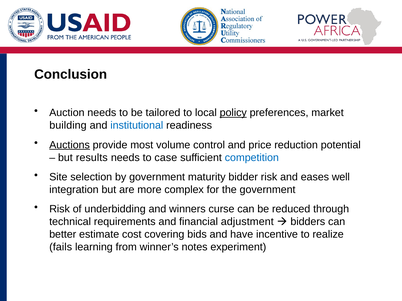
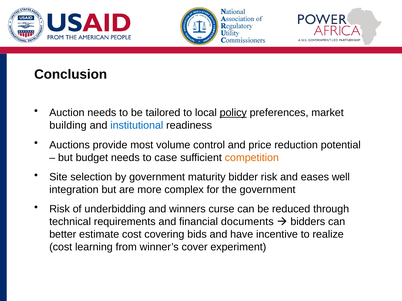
Auctions underline: present -> none
results: results -> budget
competition colour: blue -> orange
adjustment: adjustment -> documents
fails at (61, 248): fails -> cost
notes: notes -> cover
